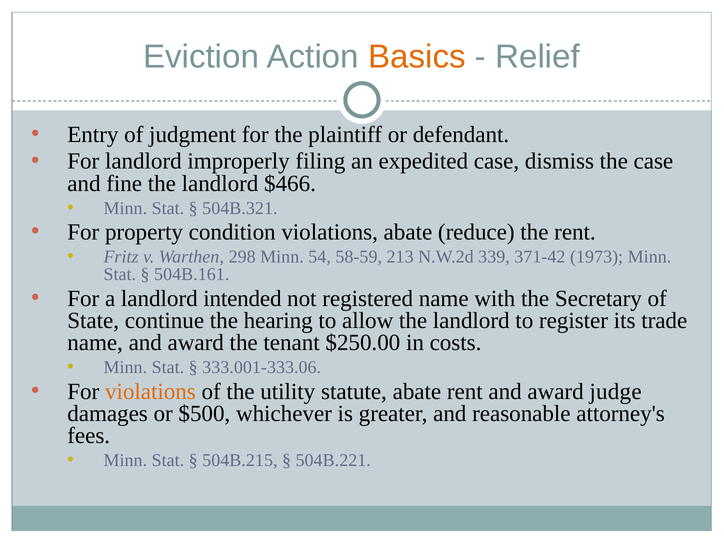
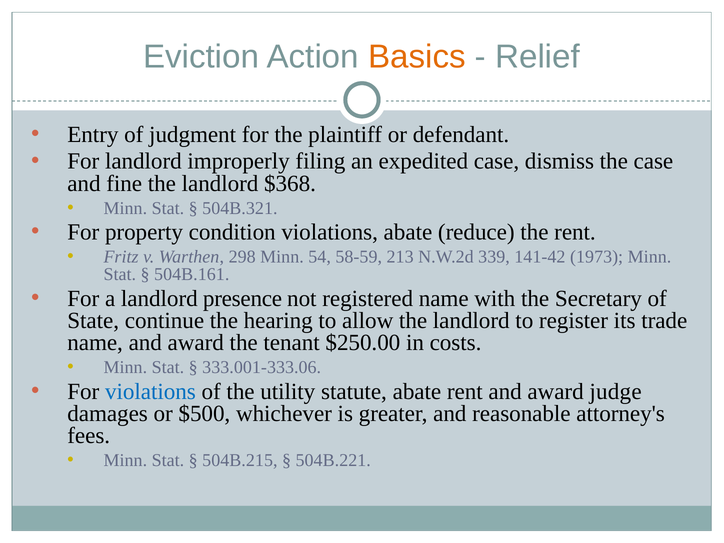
$466: $466 -> $368
371-42: 371-42 -> 141-42
intended: intended -> presence
violations at (150, 392) colour: orange -> blue
